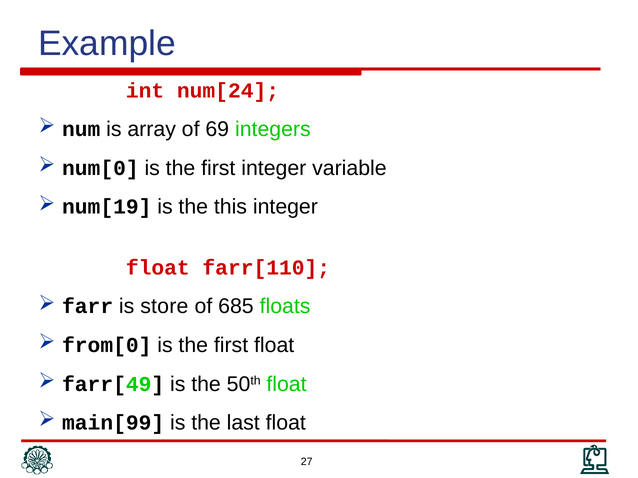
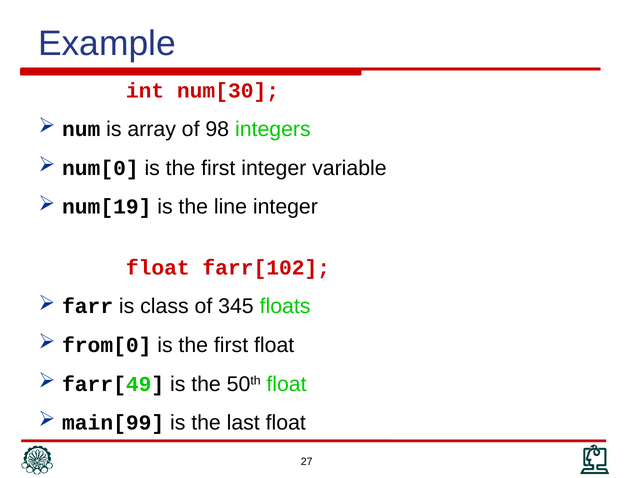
num[24: num[24 -> num[30
69: 69 -> 98
this: this -> line
farr[110: farr[110 -> farr[102
store: store -> class
685: 685 -> 345
